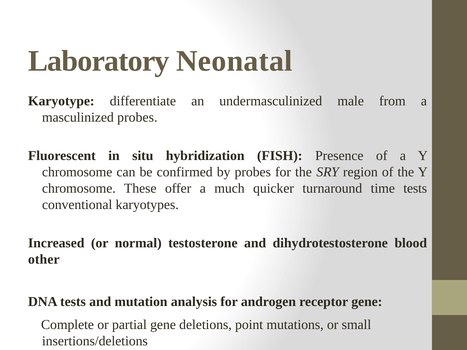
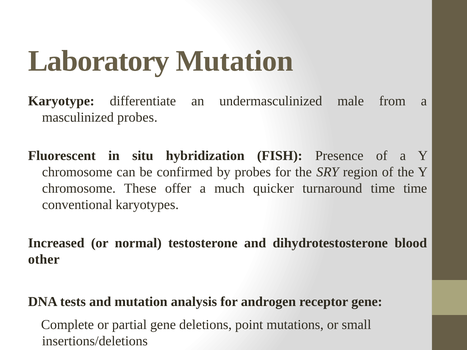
Laboratory Neonatal: Neonatal -> Mutation
time tests: tests -> time
